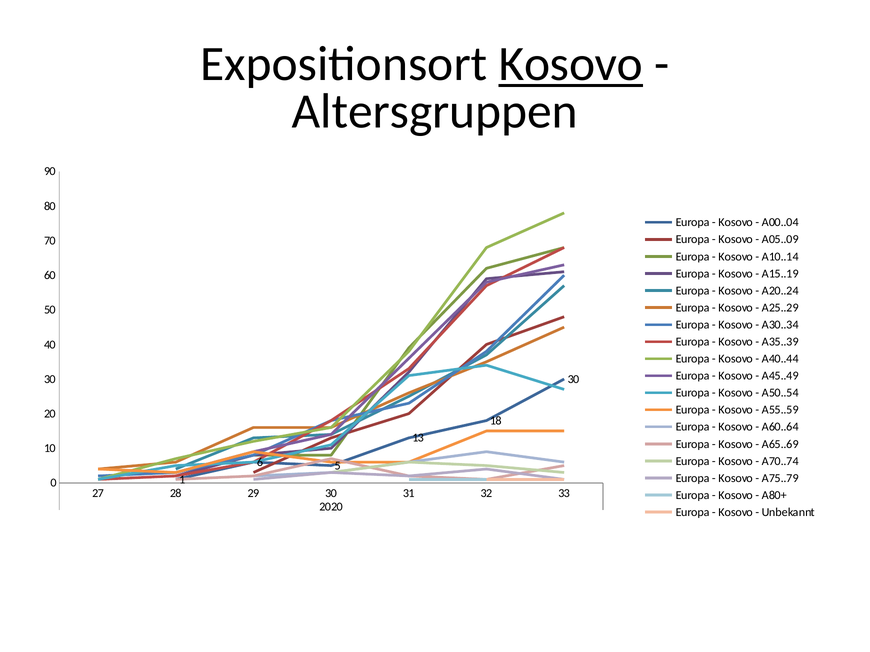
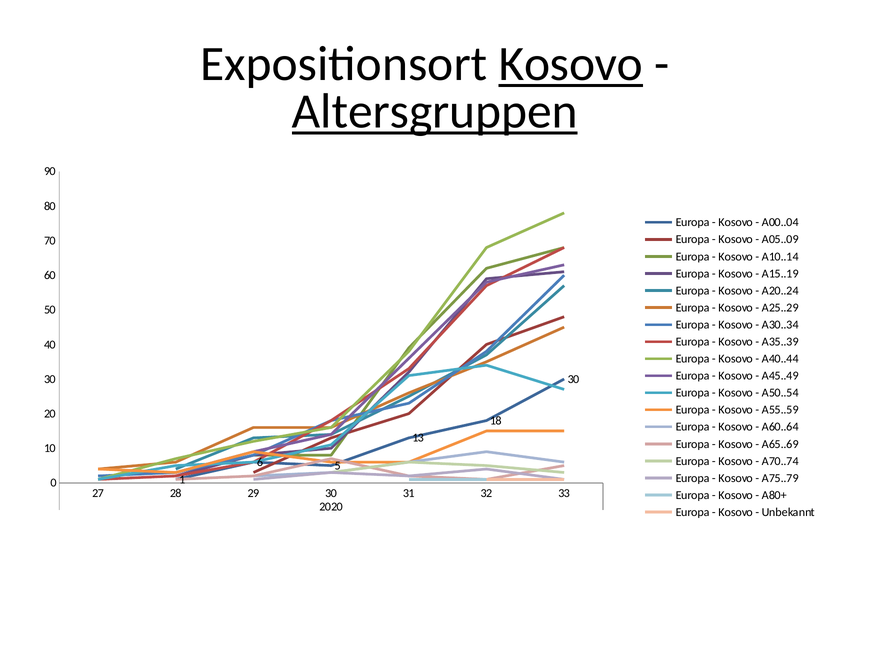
Altersgruppen underline: none -> present
